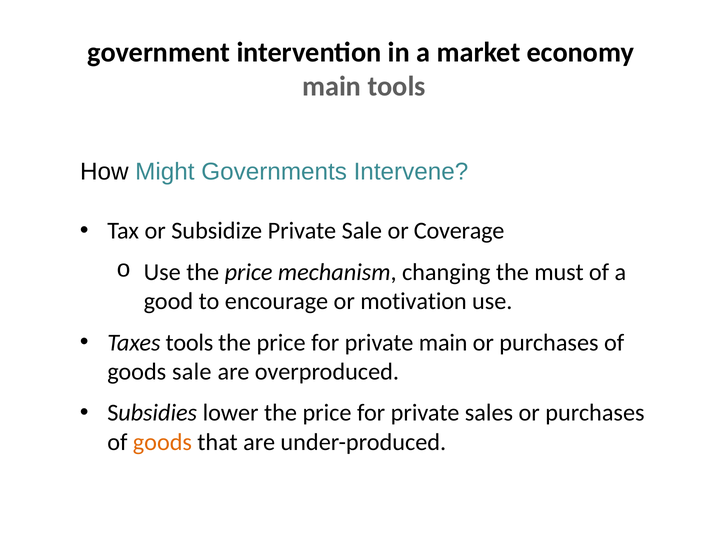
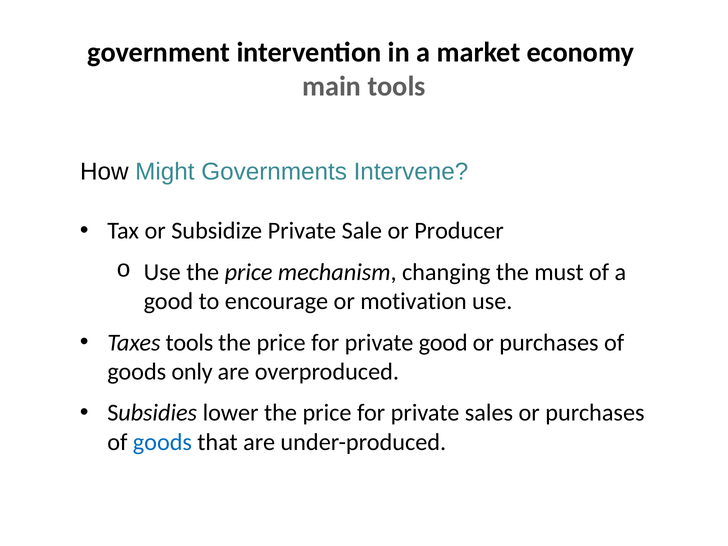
Coverage: Coverage -> Producer
private main: main -> good
goods sale: sale -> only
goods at (162, 442) colour: orange -> blue
